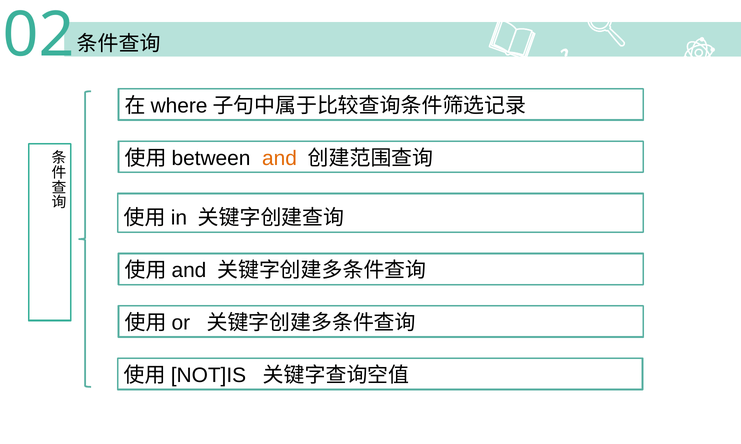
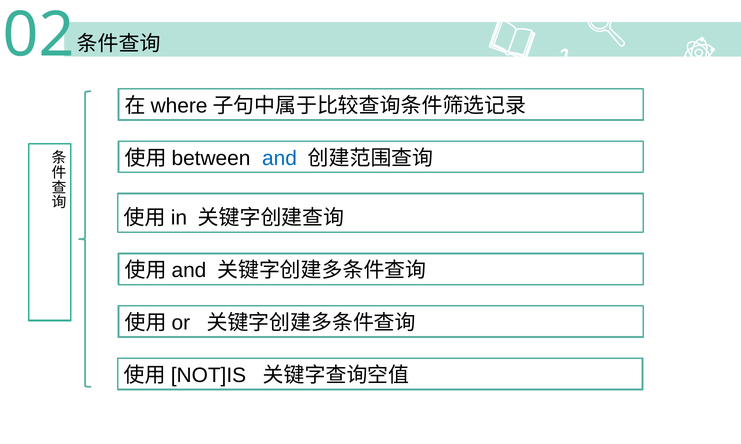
and colour: orange -> blue
